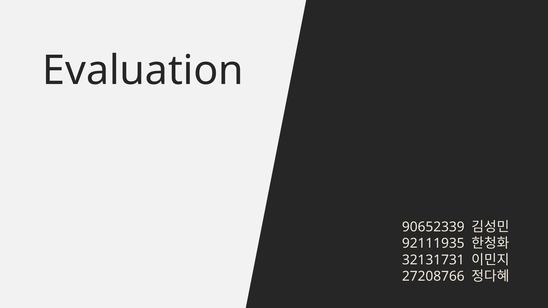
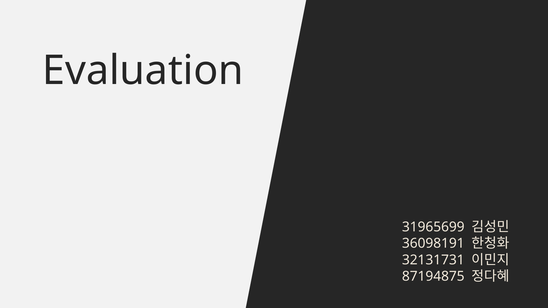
90652339: 90652339 -> 31965699
92111935: 92111935 -> 36098191
27208766: 27208766 -> 87194875
